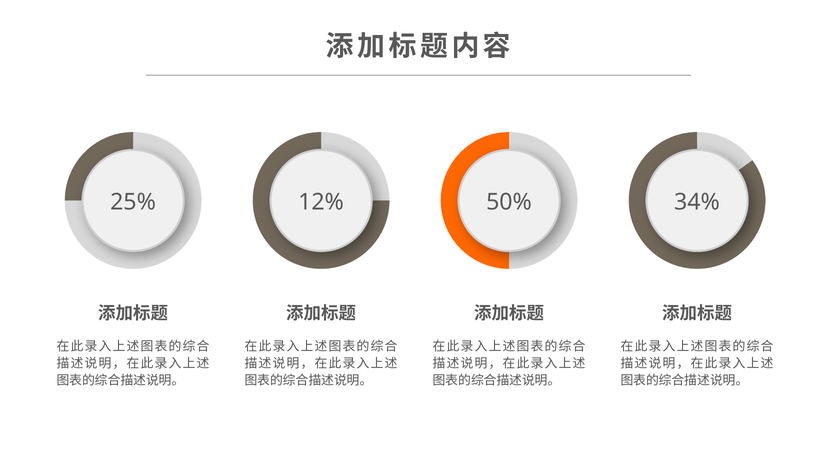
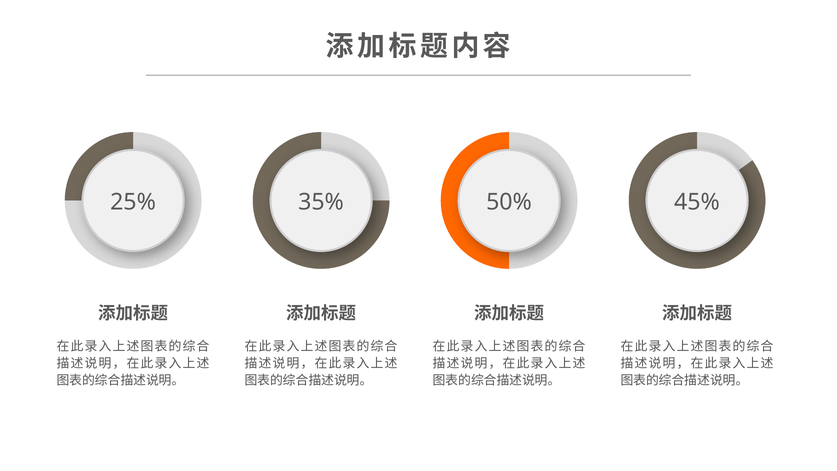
12%: 12% -> 35%
34%: 34% -> 45%
